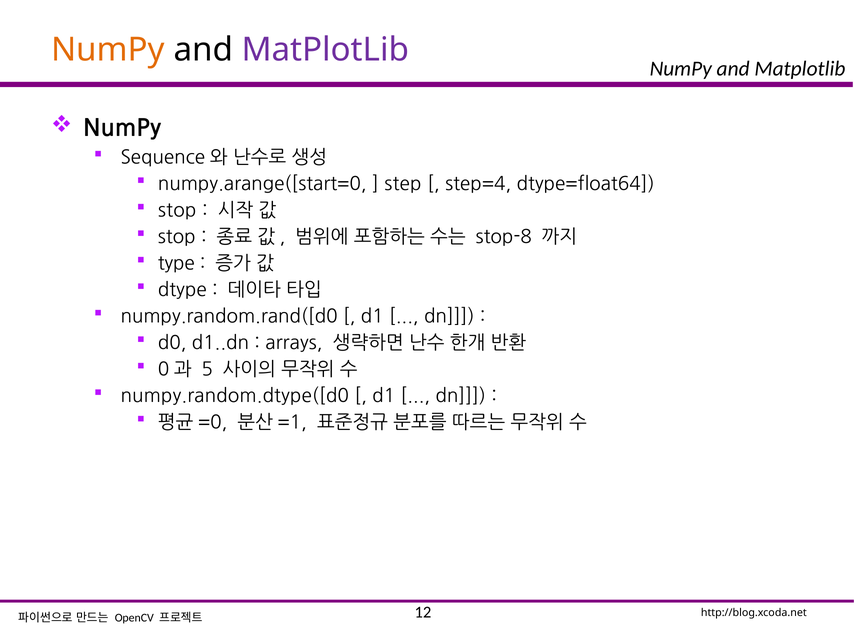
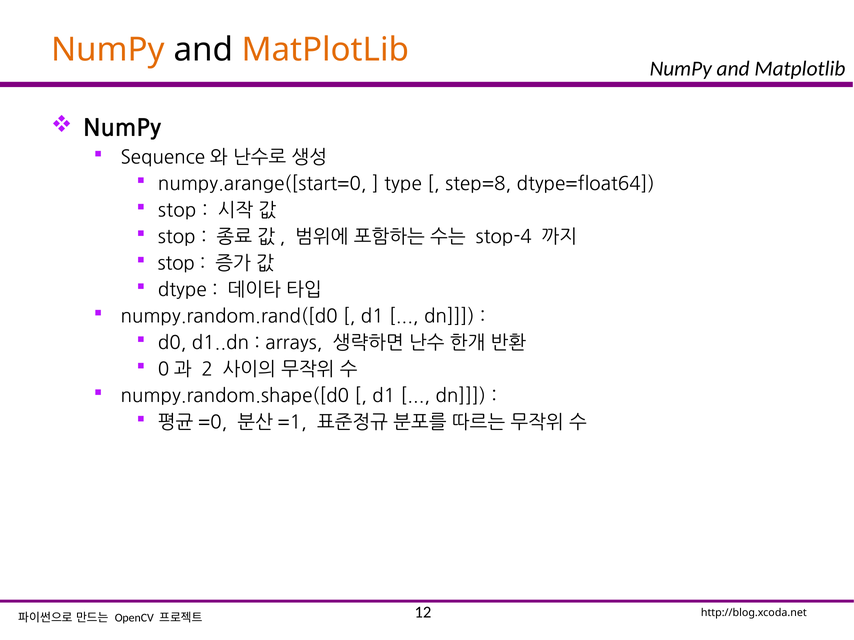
MatPlotLib at (325, 50) colour: purple -> orange
step: step -> type
step=4: step=4 -> step=8
stop-8: stop-8 -> stop-4
type at (176, 264): type -> stop
5: 5 -> 2
numpy.random.dtype([d0: numpy.random.dtype([d0 -> numpy.random.shape([d0
